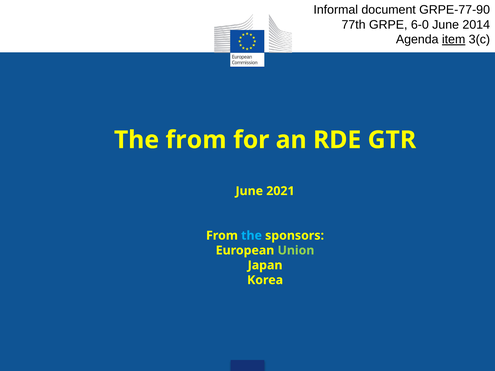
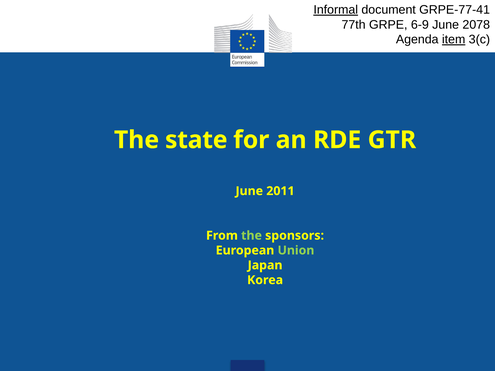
Informal underline: none -> present
GRPE-77-90: GRPE-77-90 -> GRPE-77-41
6-0: 6-0 -> 6-9
2014: 2014 -> 2078
The from: from -> state
2021: 2021 -> 2011
the at (252, 236) colour: light blue -> light green
